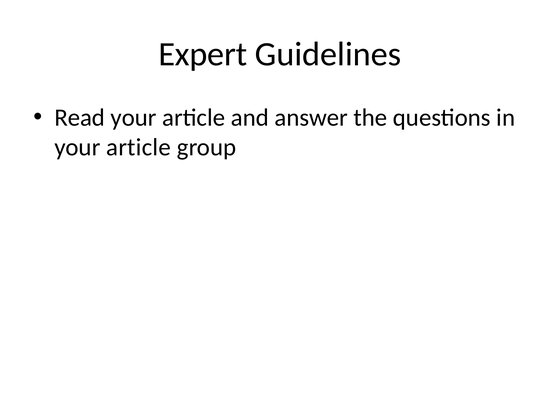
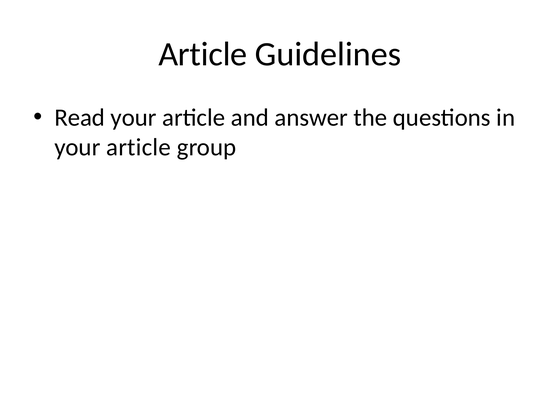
Expert at (203, 54): Expert -> Article
